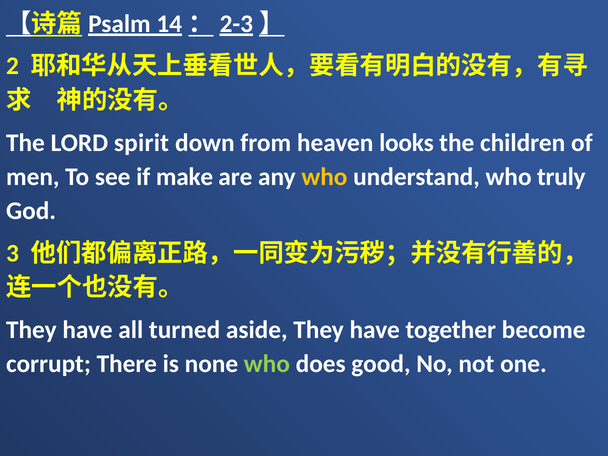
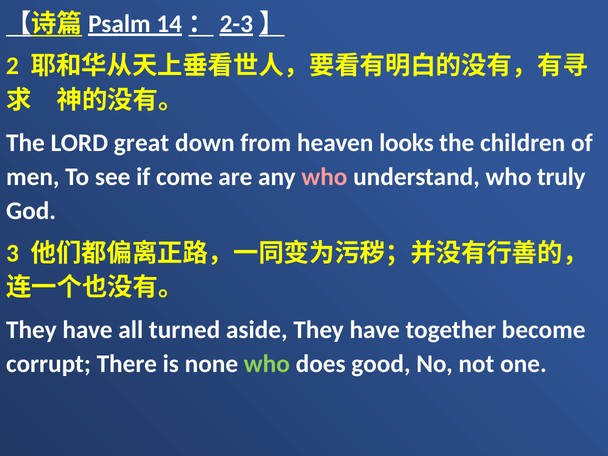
spirit: spirit -> great
make: make -> come
who at (324, 177) colour: yellow -> pink
